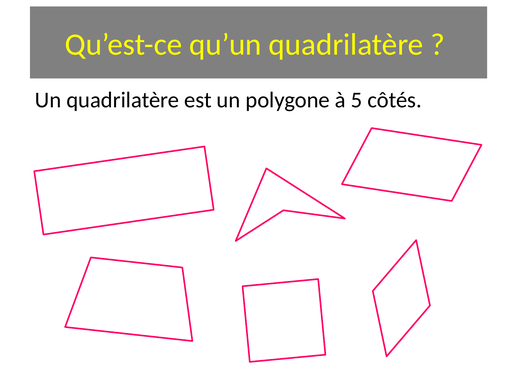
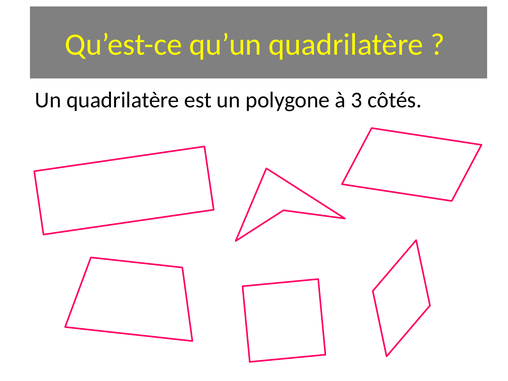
5: 5 -> 3
